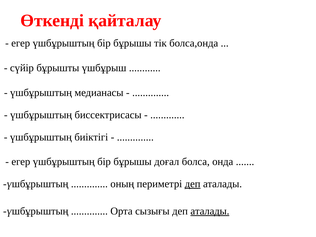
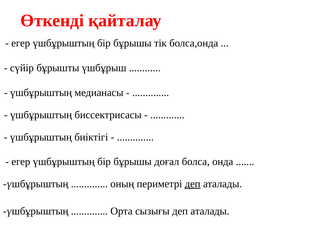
аталады at (210, 211) underline: present -> none
